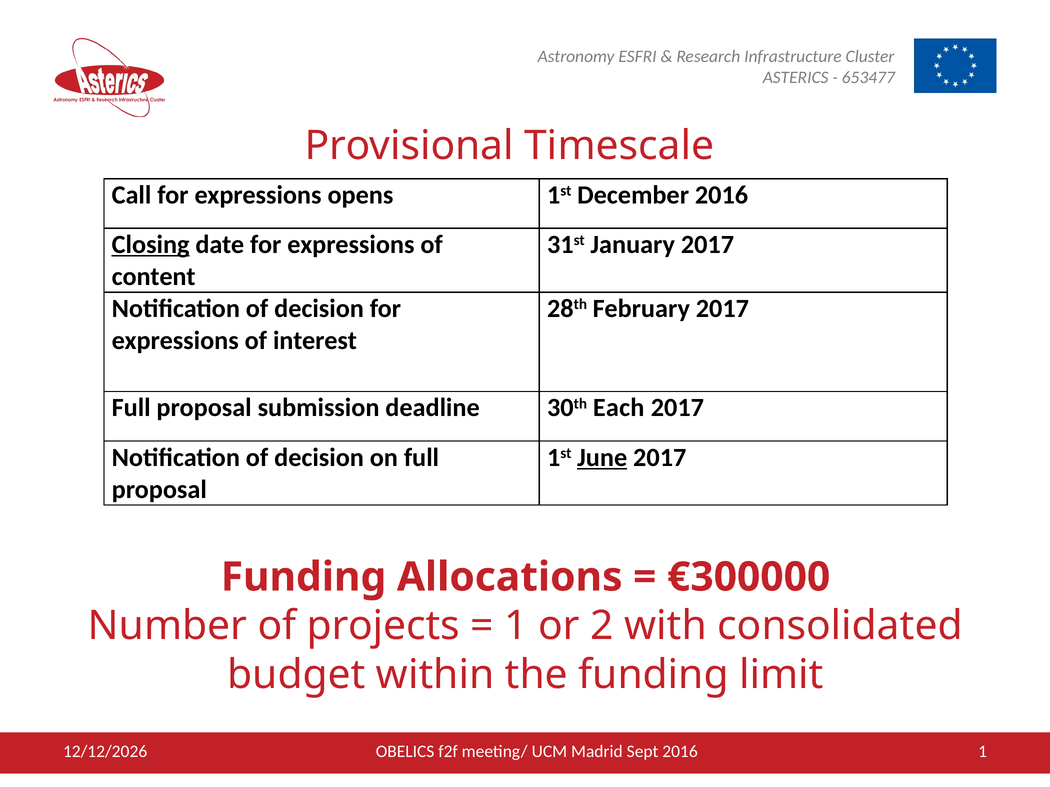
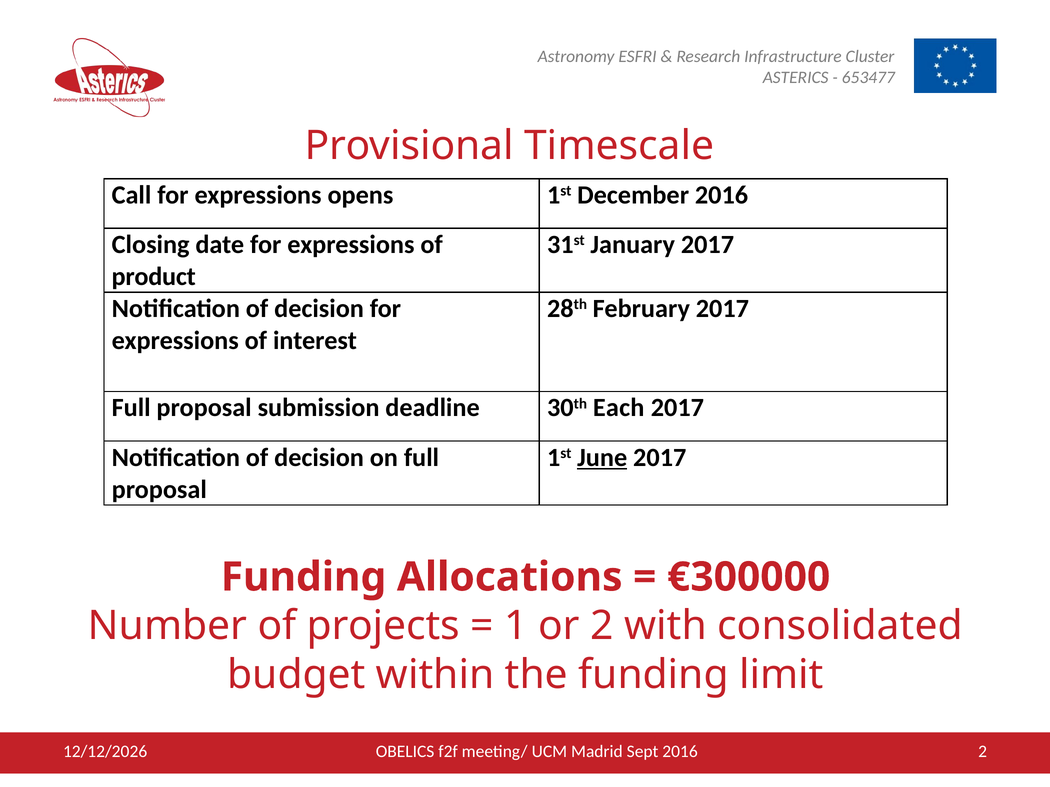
Closing underline: present -> none
content: content -> product
1 at (983, 752): 1 -> 2
